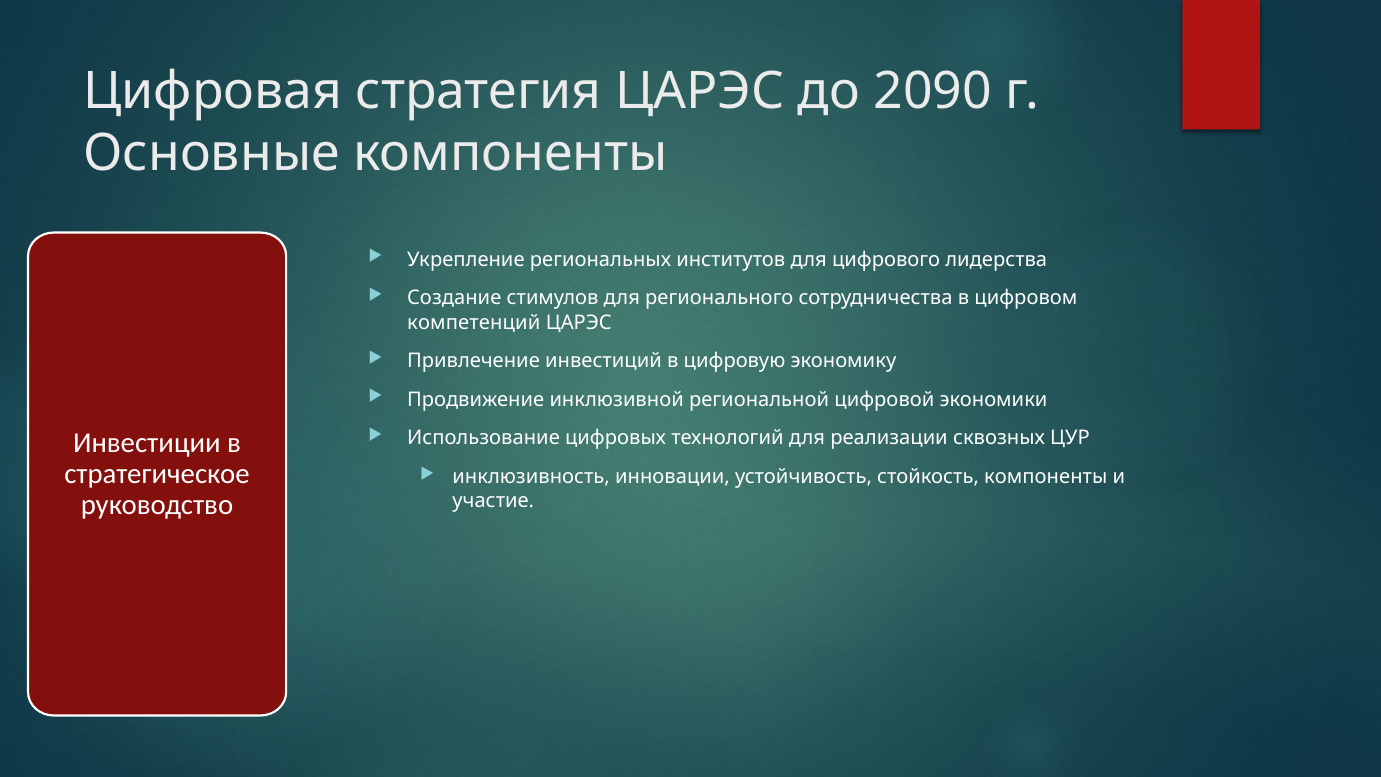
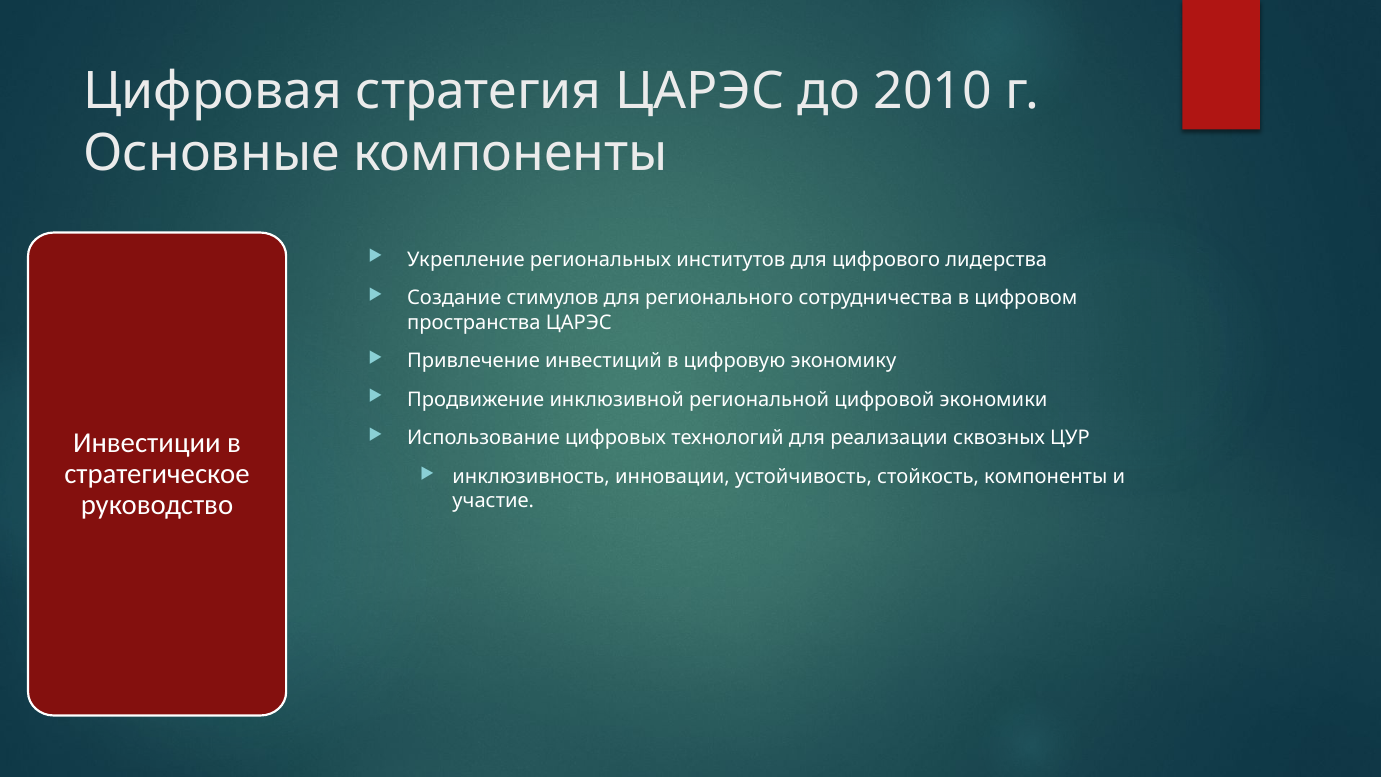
2090: 2090 -> 2010
компетенций: компетенций -> пространства
